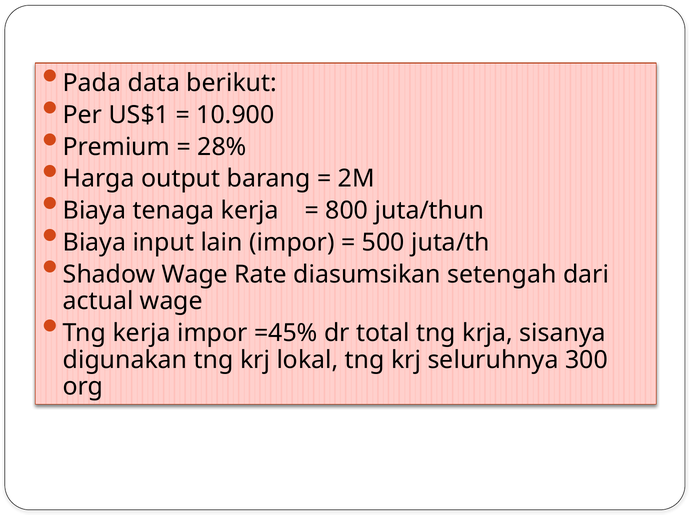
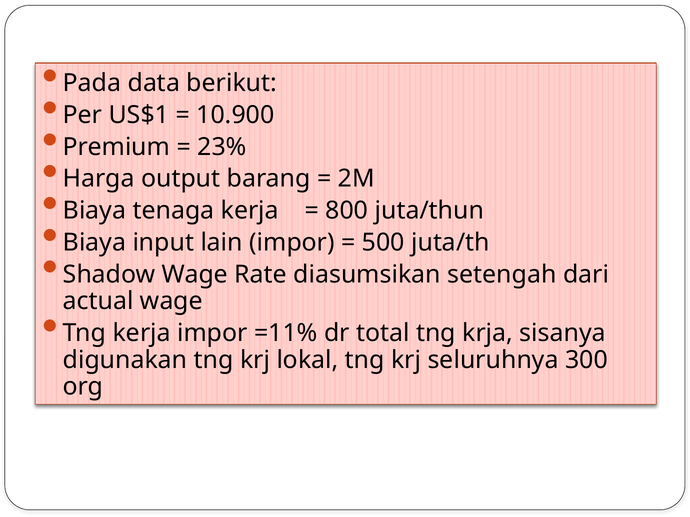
28%: 28% -> 23%
=45%: =45% -> =11%
